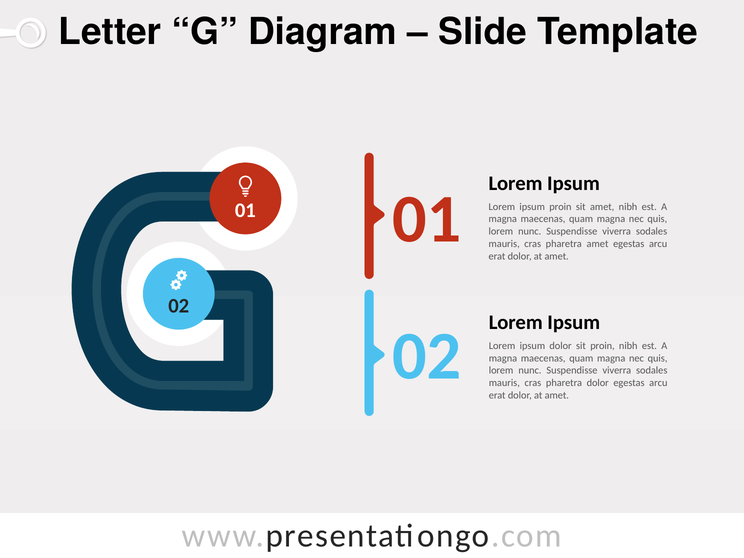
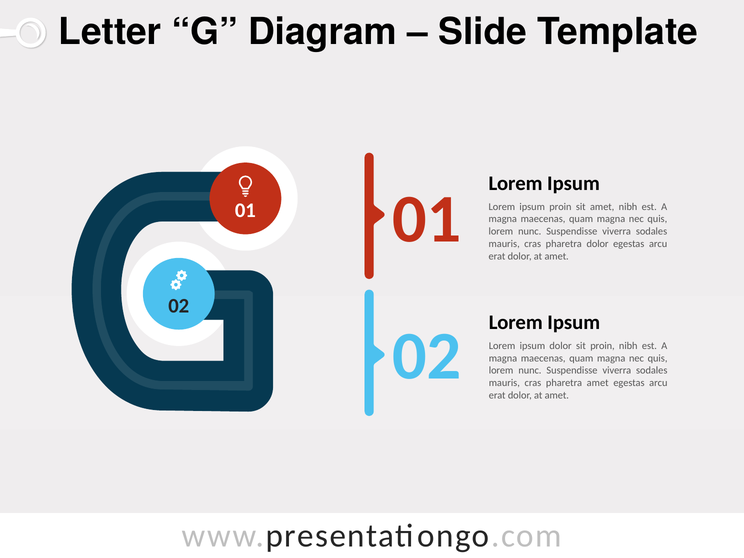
pharetra amet: amet -> dolor
pharetra dolor: dolor -> amet
